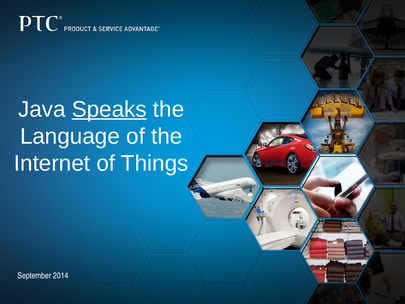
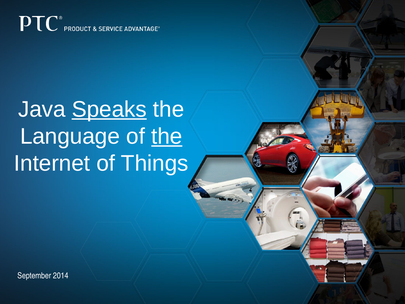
the at (167, 136) underline: none -> present
